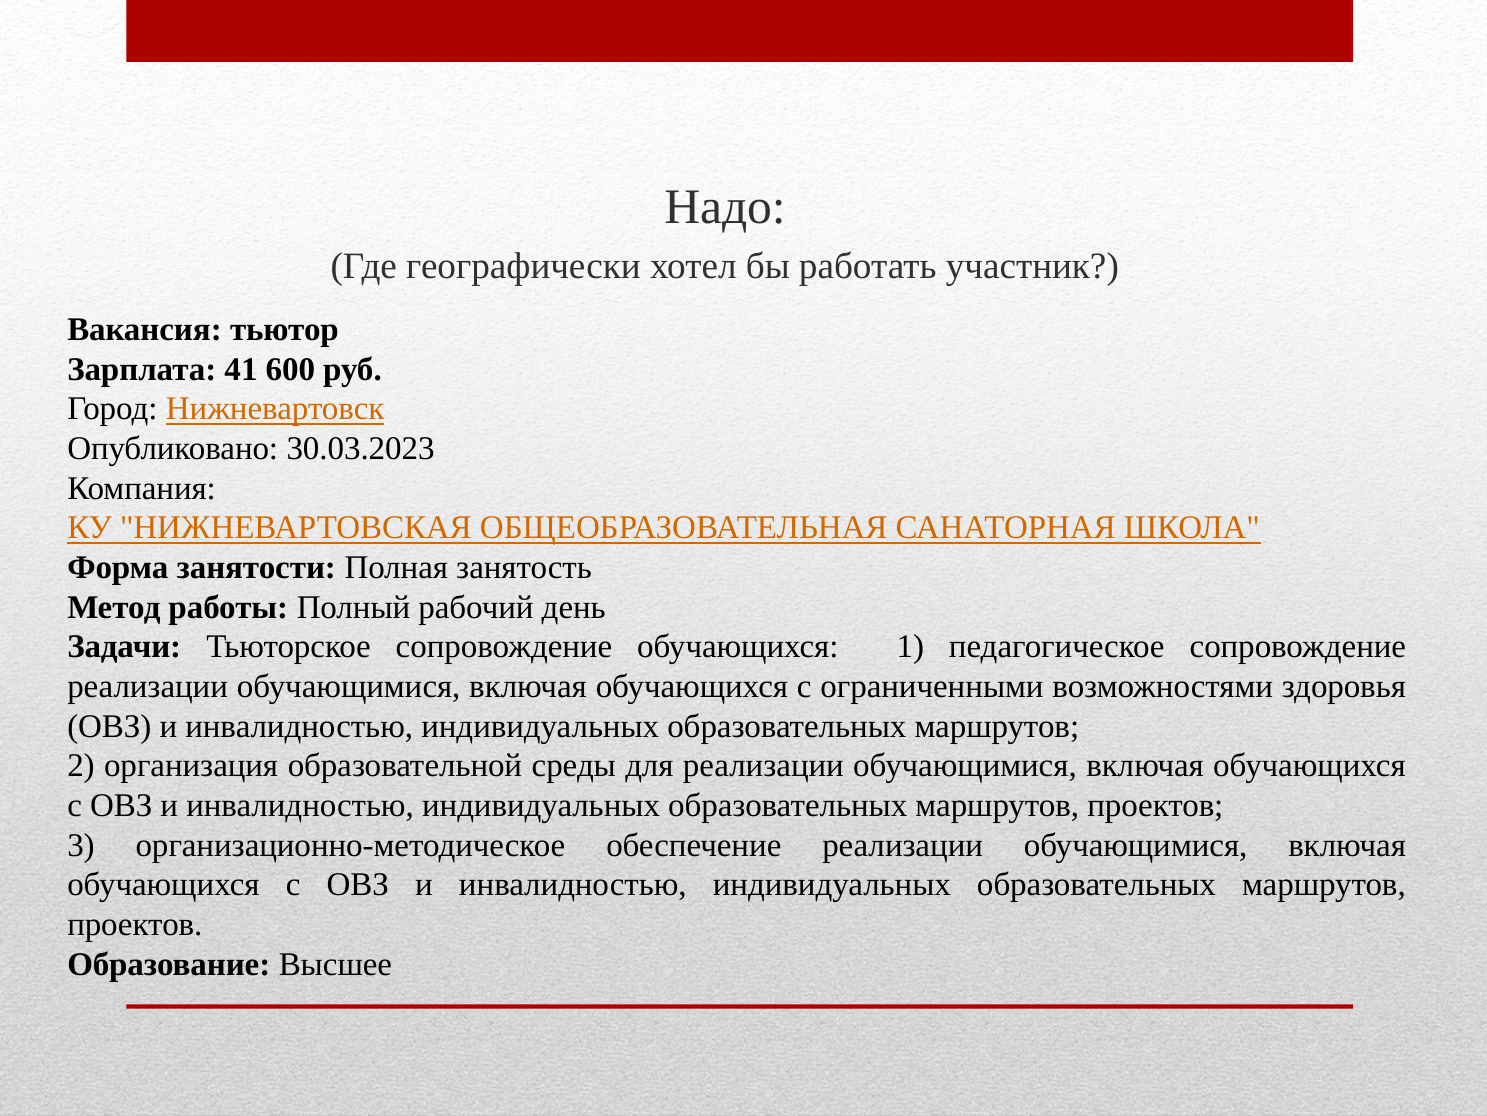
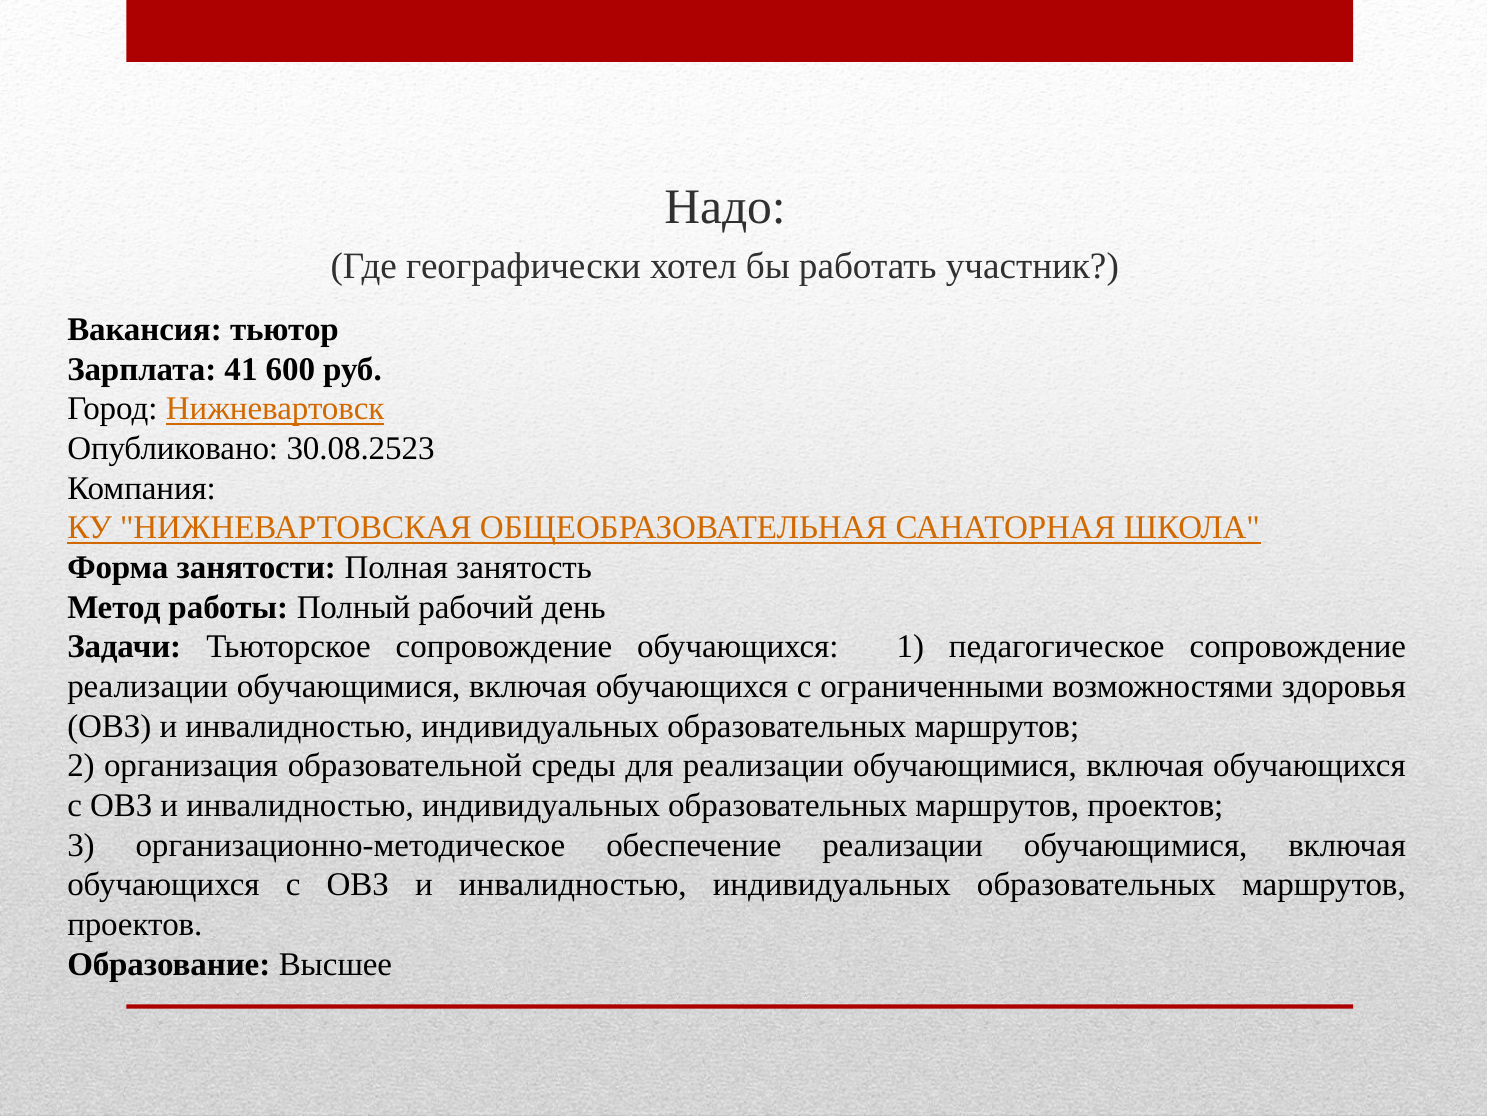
30.03.2023: 30.03.2023 -> 30.08.2523
